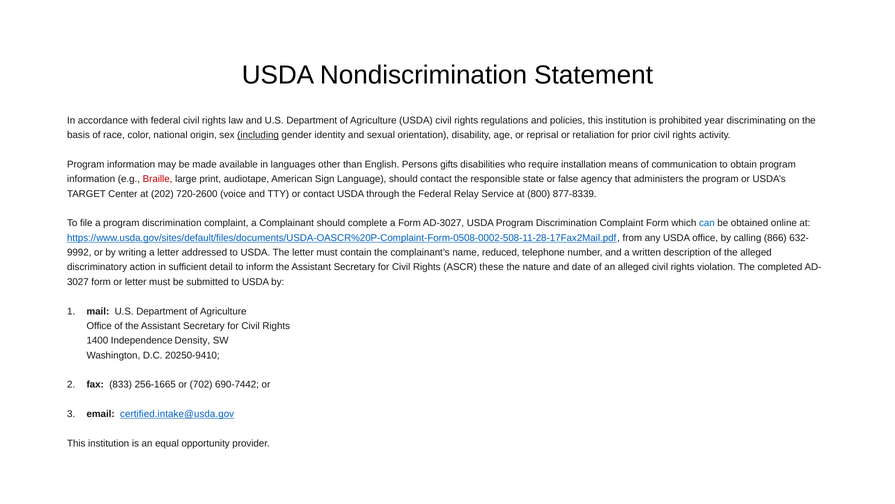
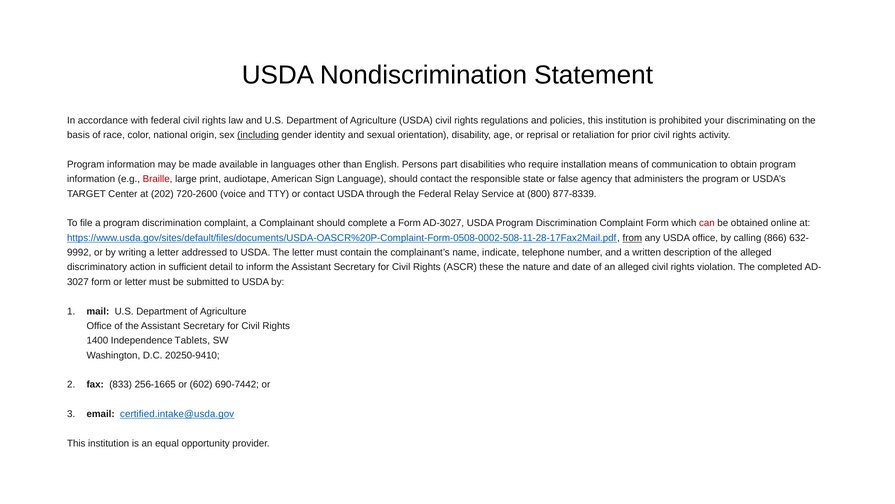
year: year -> your
gifts: gifts -> part
can colour: blue -> red
from underline: none -> present
reduced: reduced -> indicate
Density: Density -> Tablets
702: 702 -> 602
